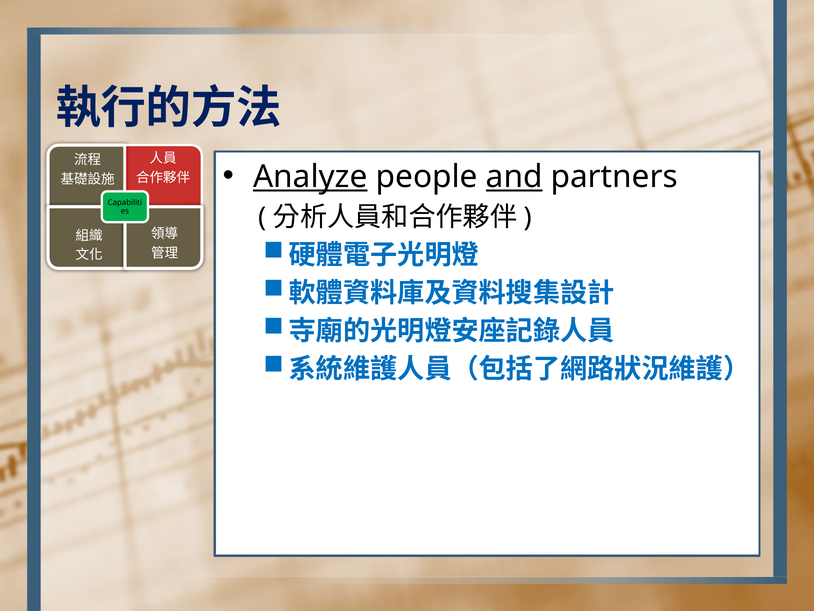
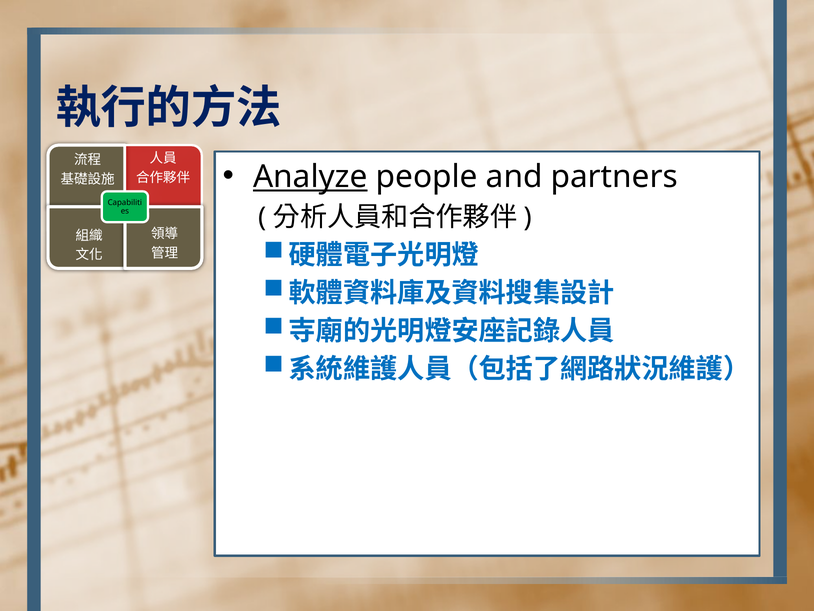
and underline: present -> none
